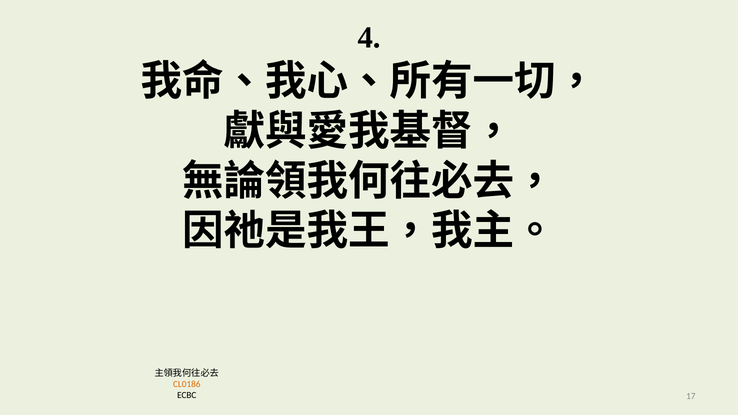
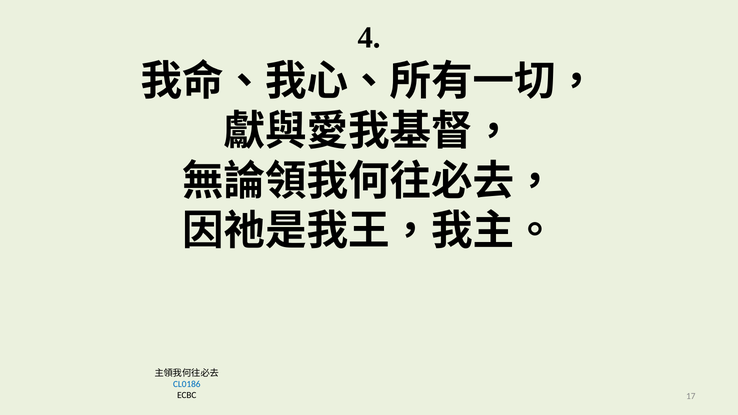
CL0186 colour: orange -> blue
